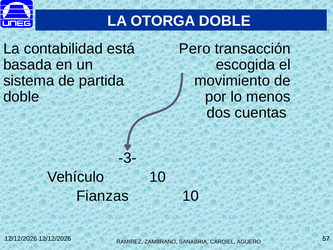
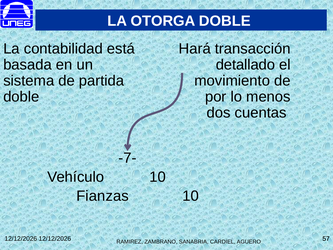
Pero: Pero -> Hará
escogida: escogida -> detallado
-3-: -3- -> -7-
